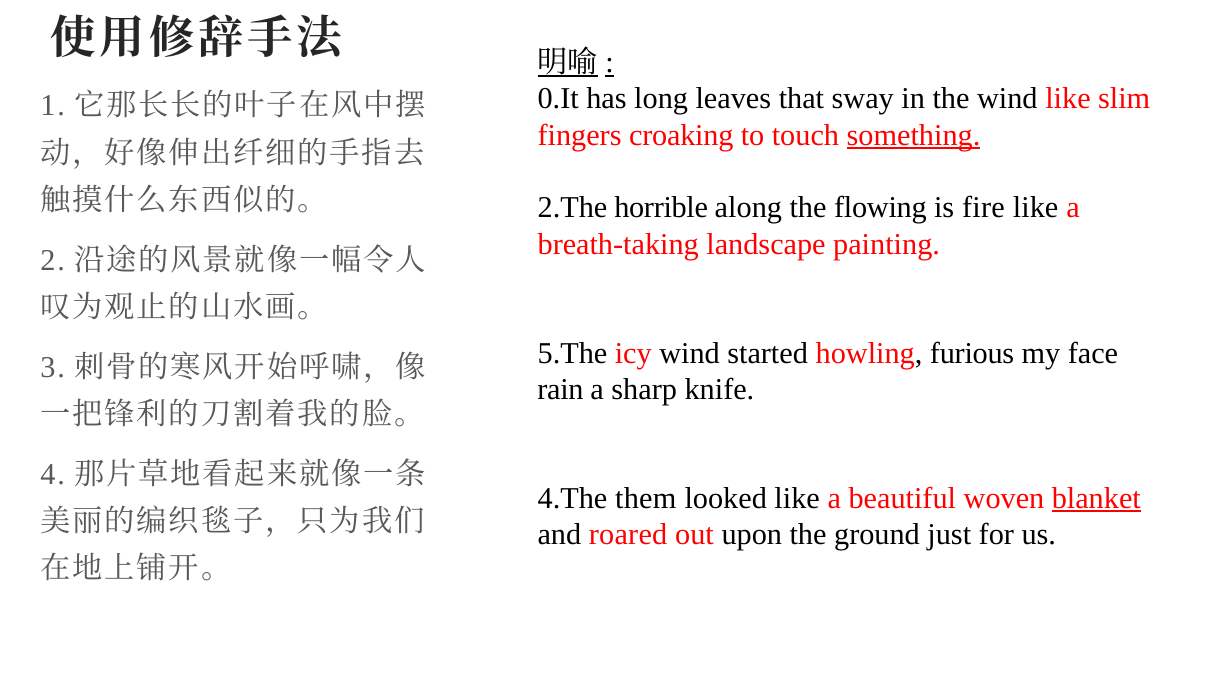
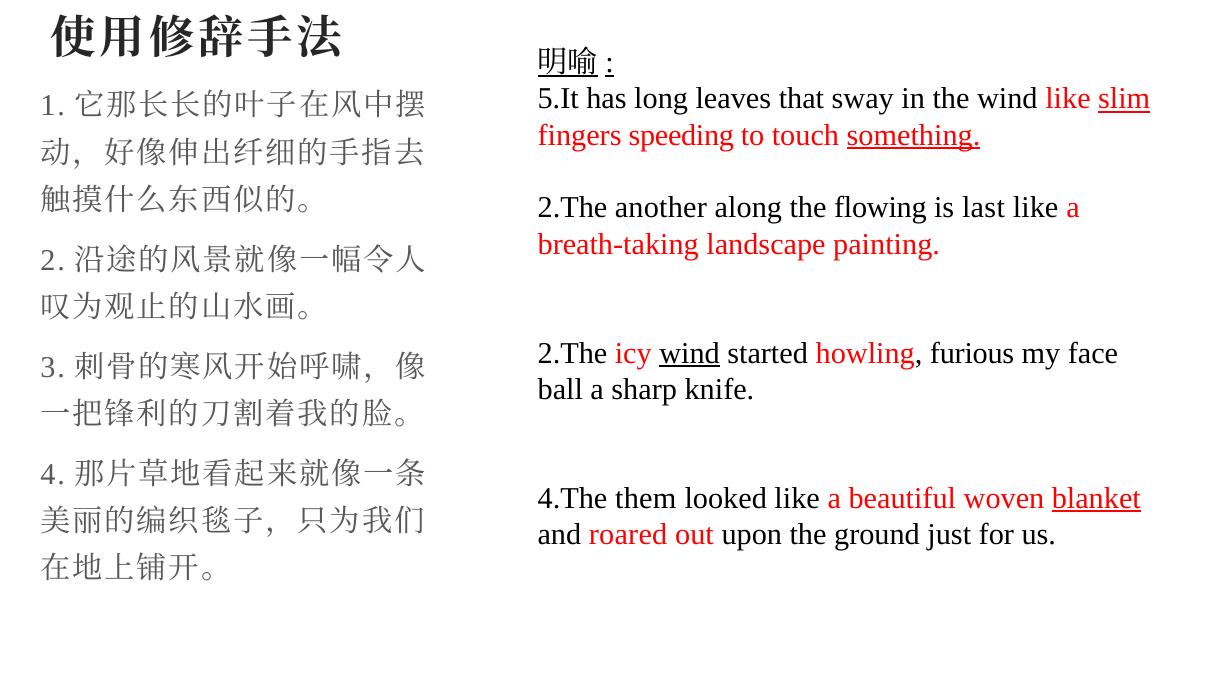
0.It: 0.It -> 5.It
slim underline: none -> present
croaking: croaking -> speeding
horrible: horrible -> another
fire: fire -> last
5.The at (572, 353): 5.The -> 2.The
wind at (690, 353) underline: none -> present
rain: rain -> ball
